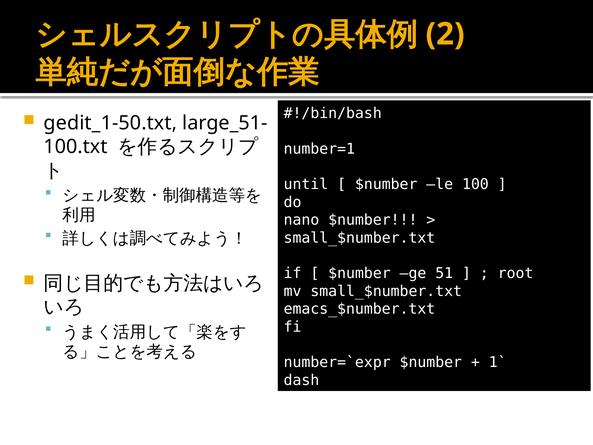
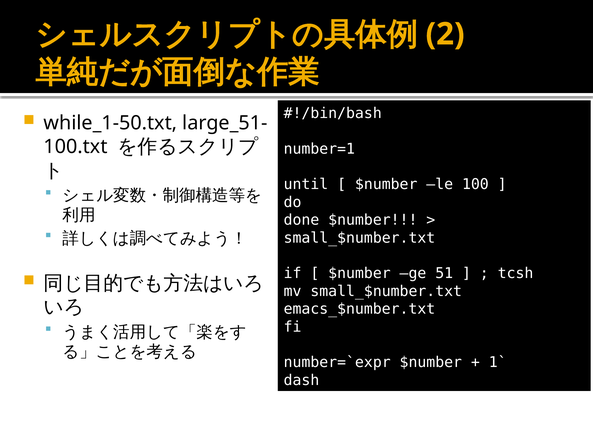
gedit_1-50.txt: gedit_1-50.txt -> while_1-50.txt
nano: nano -> done
root: root -> tcsh
